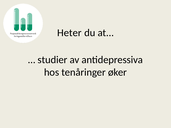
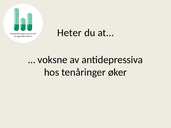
studier: studier -> voksne
